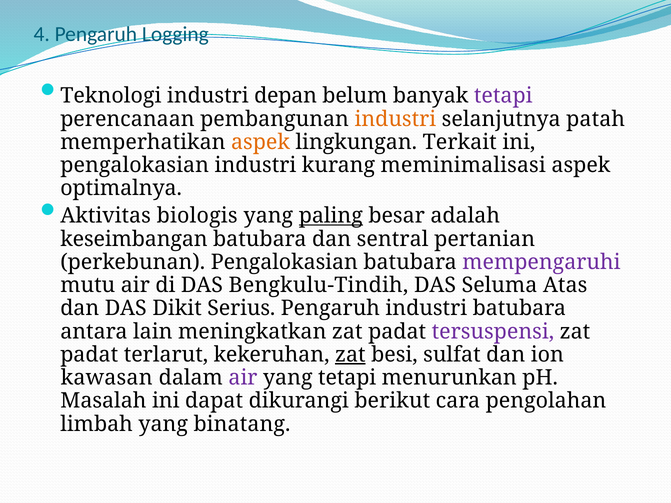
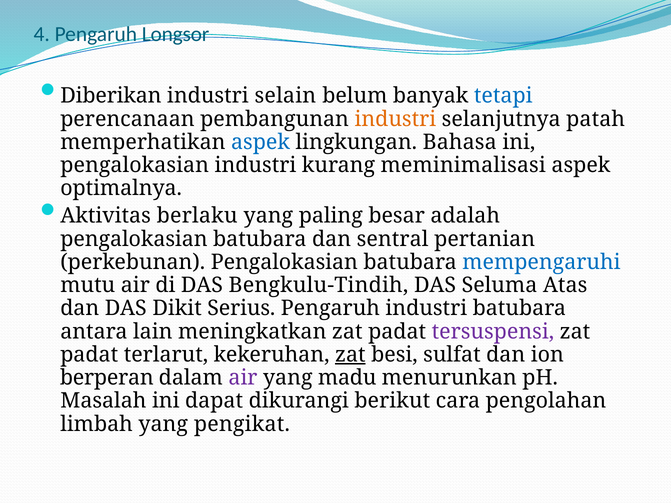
Logging: Logging -> Longsor
Teknologi: Teknologi -> Diberikan
depan: depan -> selain
tetapi at (503, 96) colour: purple -> blue
aspek at (260, 142) colour: orange -> blue
Terkait: Terkait -> Bahasa
biologis: biologis -> berlaku
paling underline: present -> none
keseimbangan at (134, 239): keseimbangan -> pengalokasian
mempengaruhi colour: purple -> blue
kawasan: kawasan -> berperan
yang tetapi: tetapi -> madu
binatang: binatang -> pengikat
